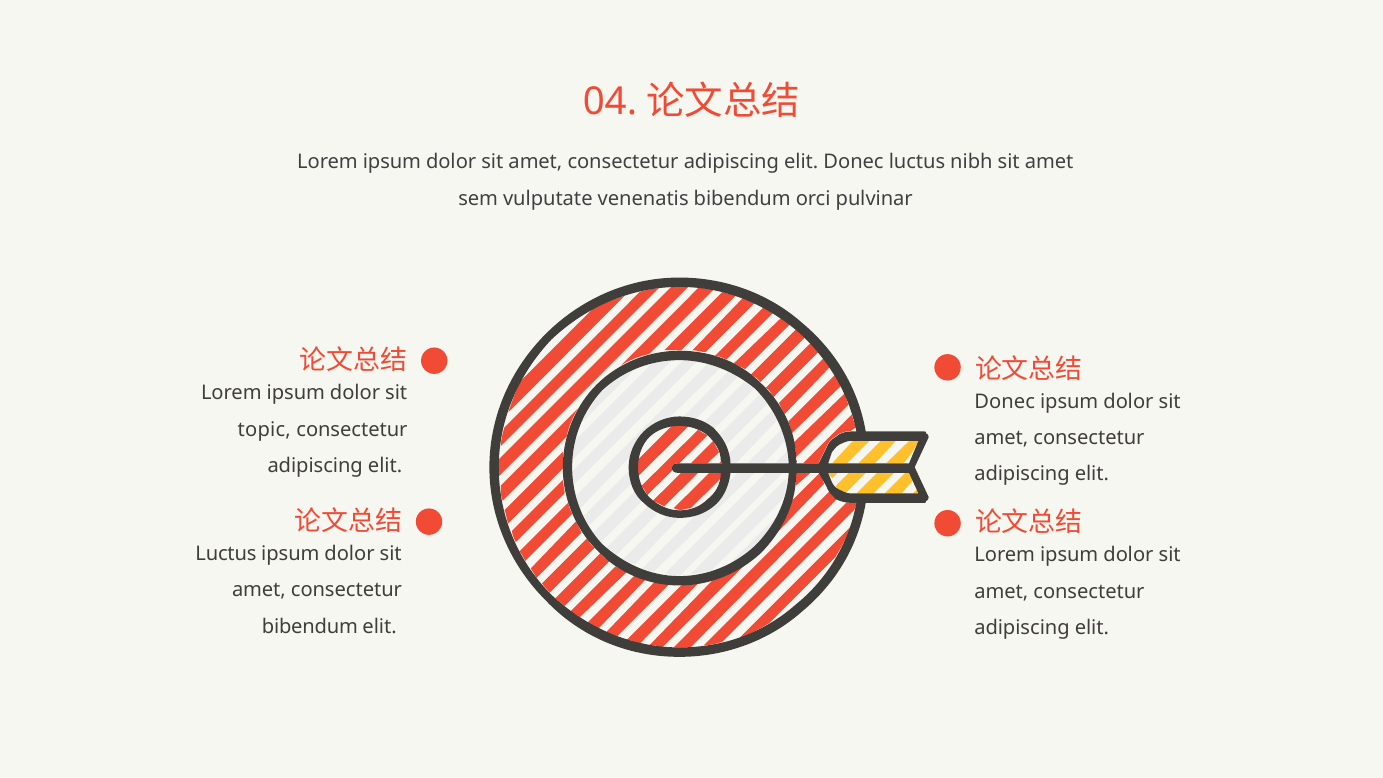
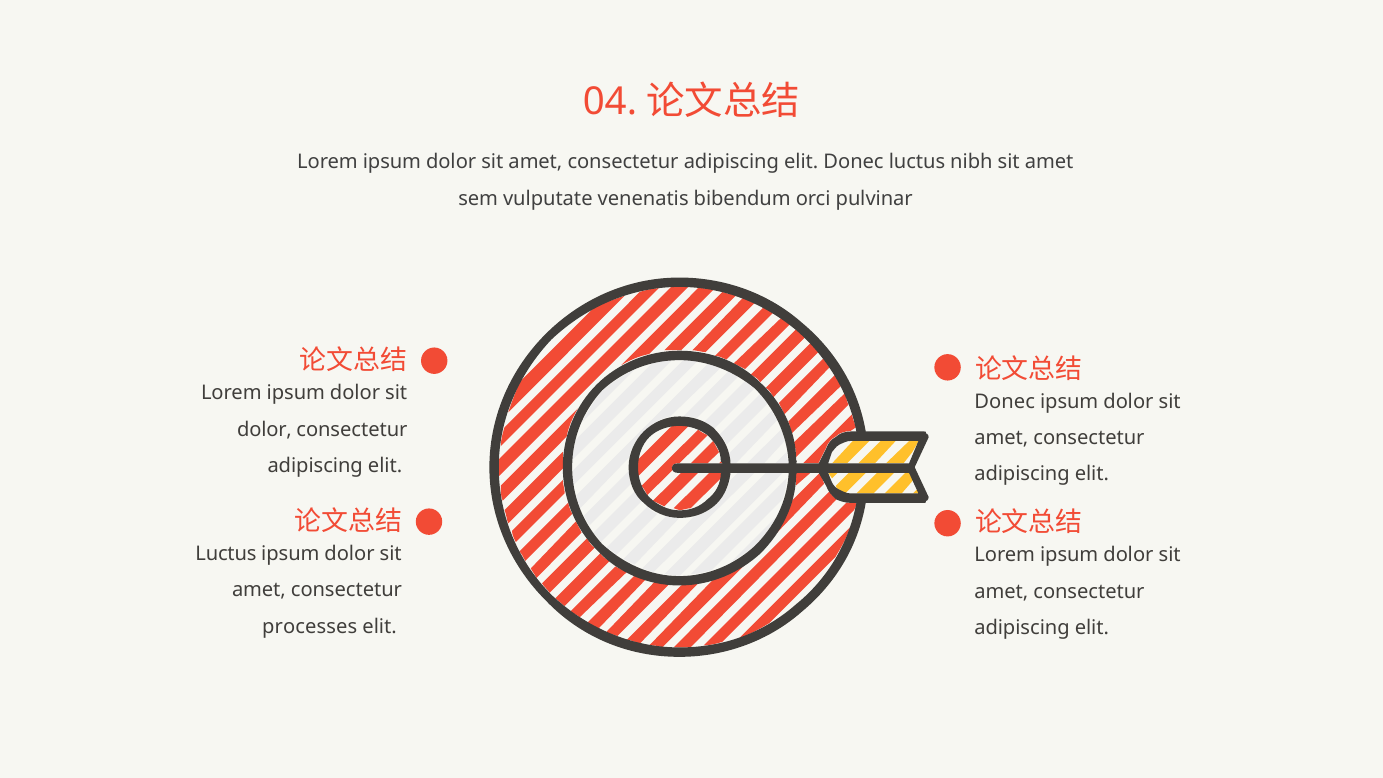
topic at (264, 429): topic -> dolor
bibendum at (310, 627): bibendum -> processes
